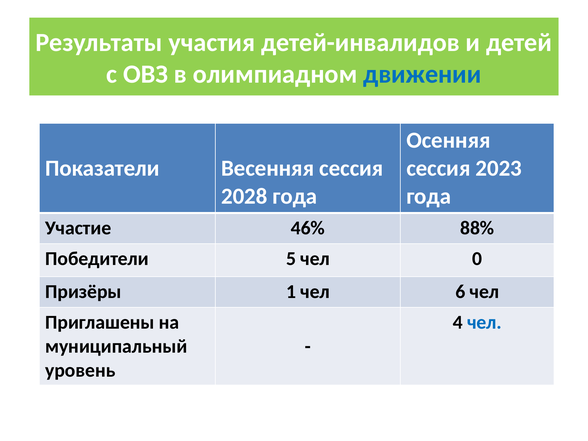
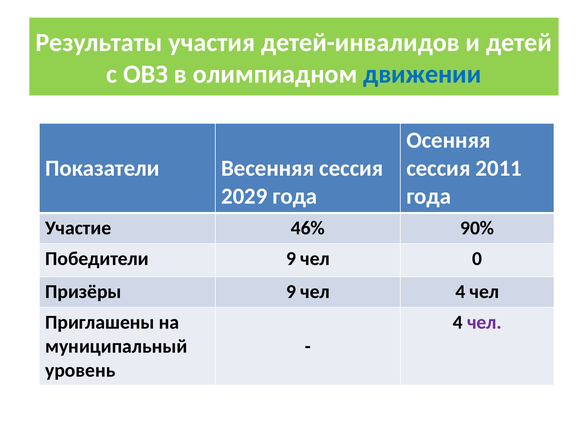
2023: 2023 -> 2011
2028: 2028 -> 2029
88%: 88% -> 90%
Победители 5: 5 -> 9
Призёры 1: 1 -> 9
чел 6: 6 -> 4
чел at (484, 322) colour: blue -> purple
